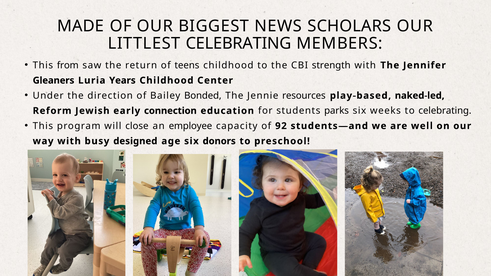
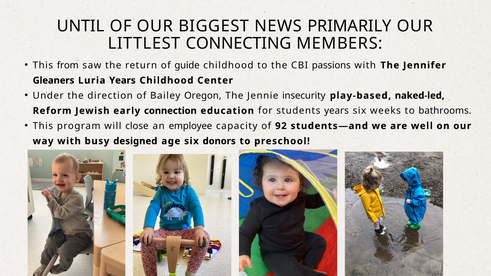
MADE: MADE -> UNTIL
SCHOLARS: SCHOLARS -> PRIMARILY
LITTLEST CELEBRATING: CELEBRATING -> CONNECTING
teens: teens -> guide
strength: strength -> passions
Bonded: Bonded -> Oregon
resources: resources -> insecurity
students parks: parks -> years
to celebrating: celebrating -> bathrooms
